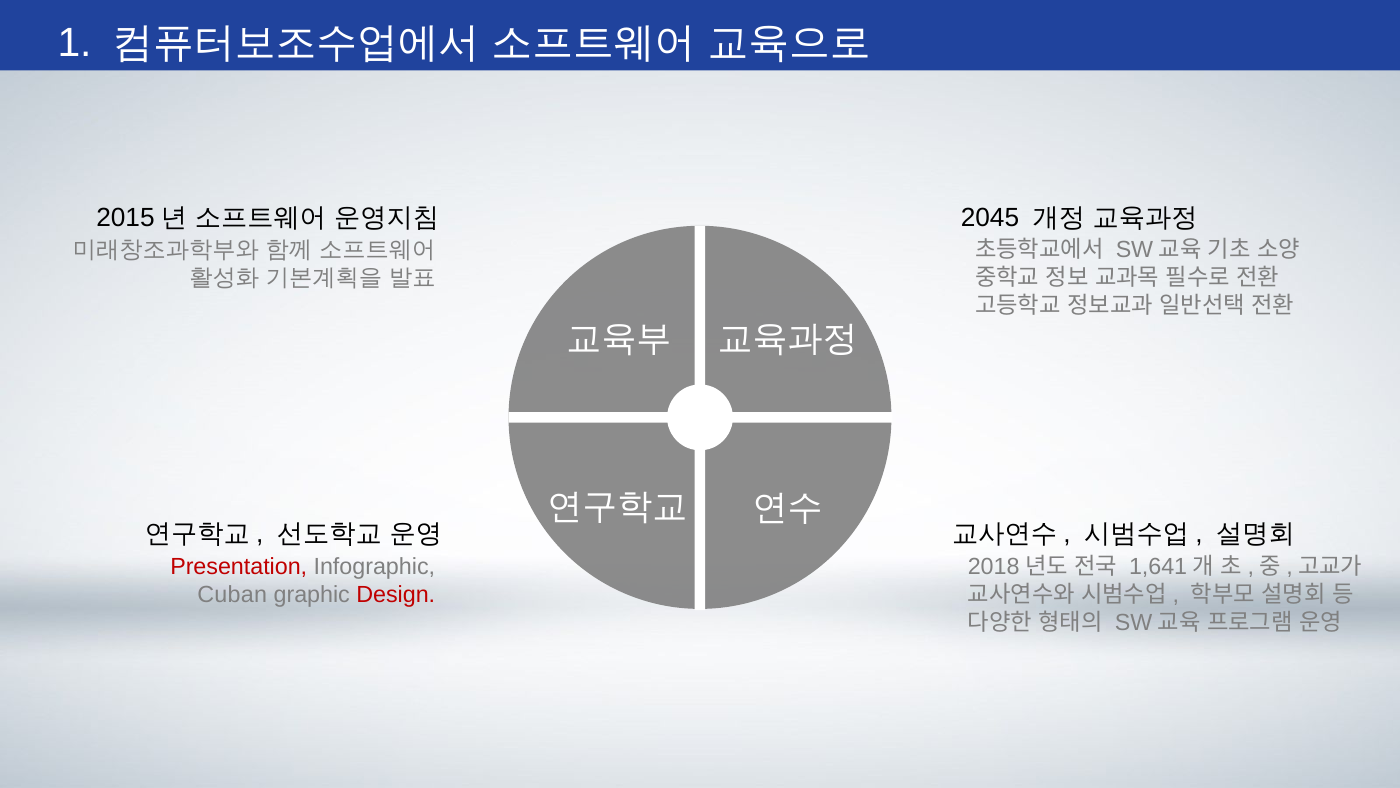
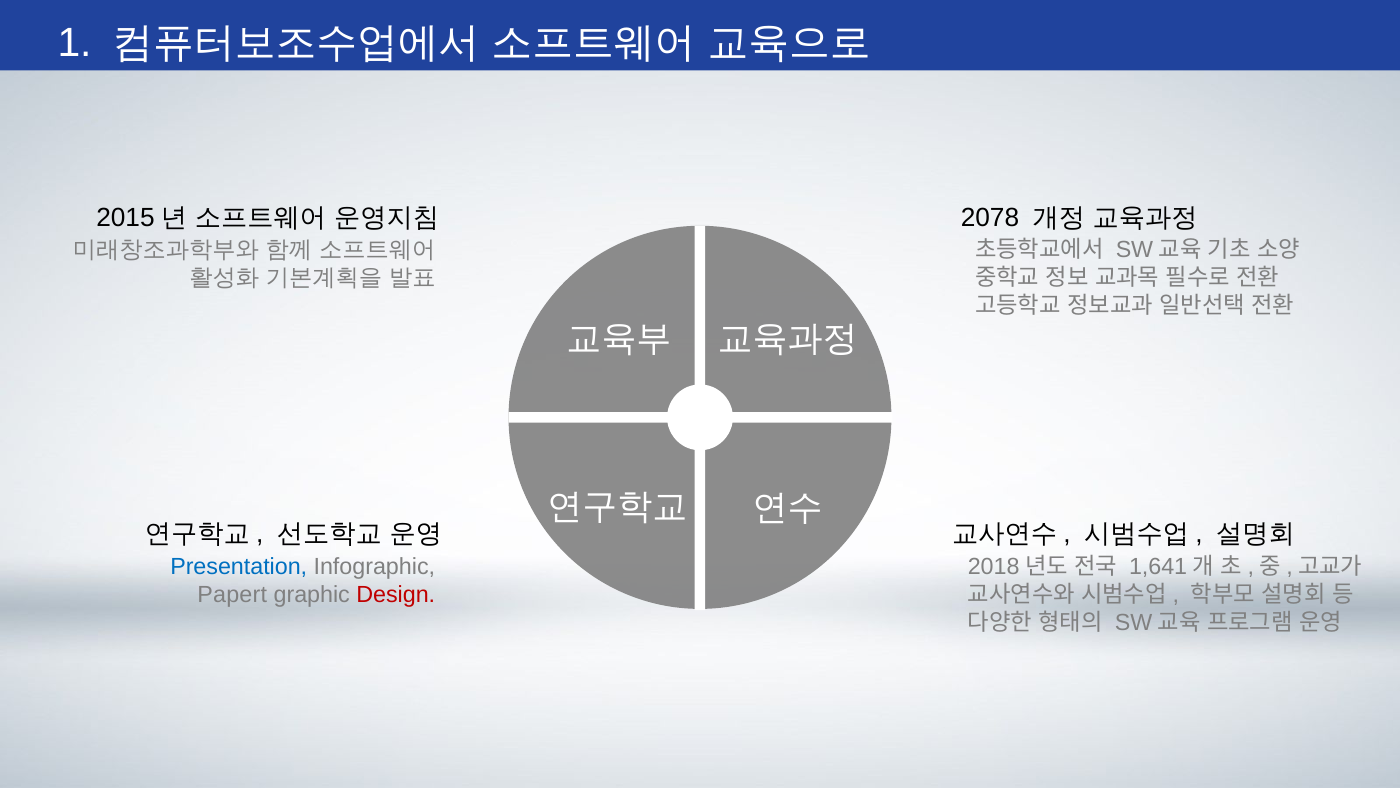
2045: 2045 -> 2078
Presentation colour: red -> blue
Cuban: Cuban -> Papert
